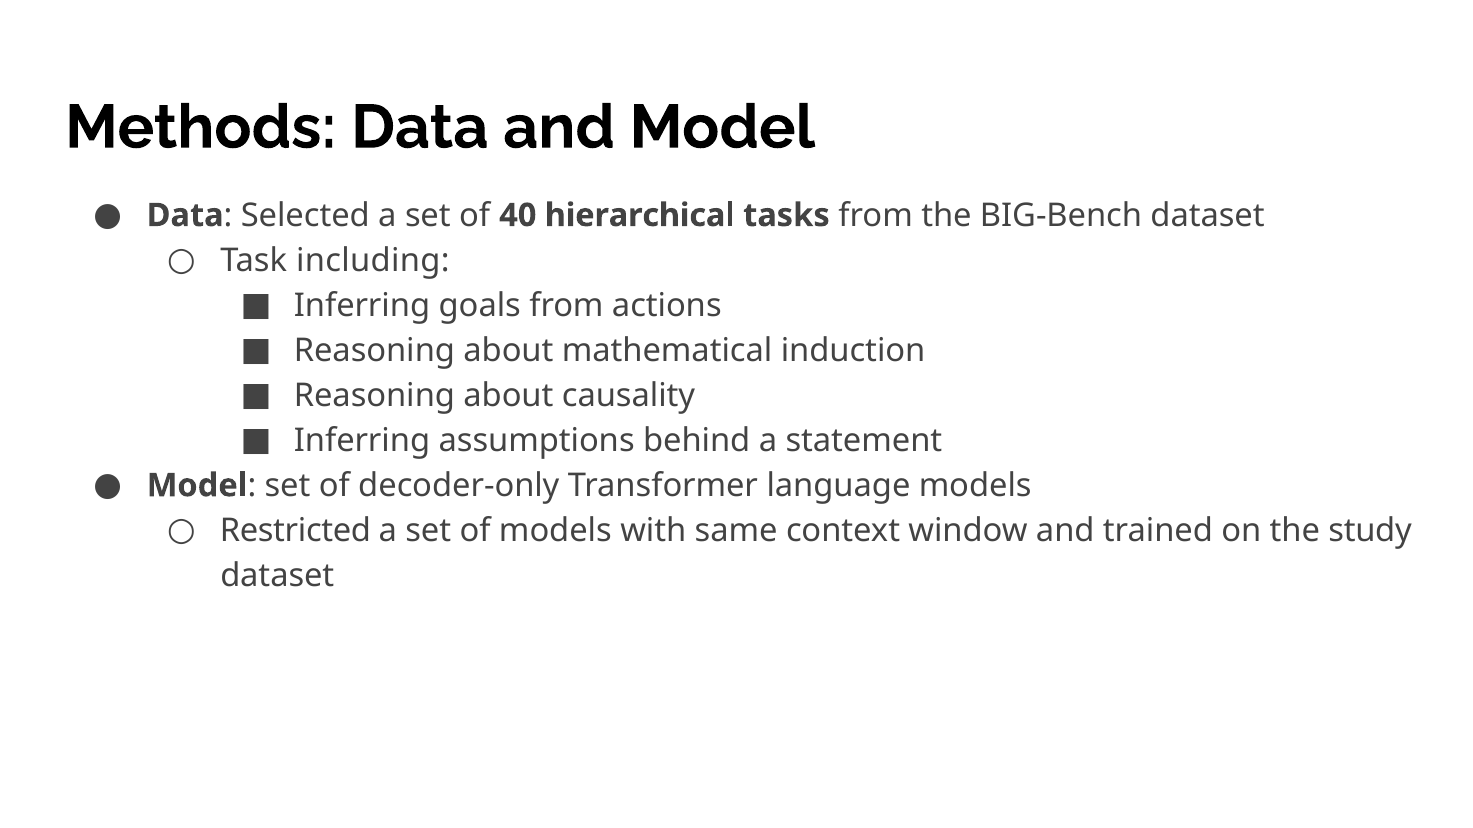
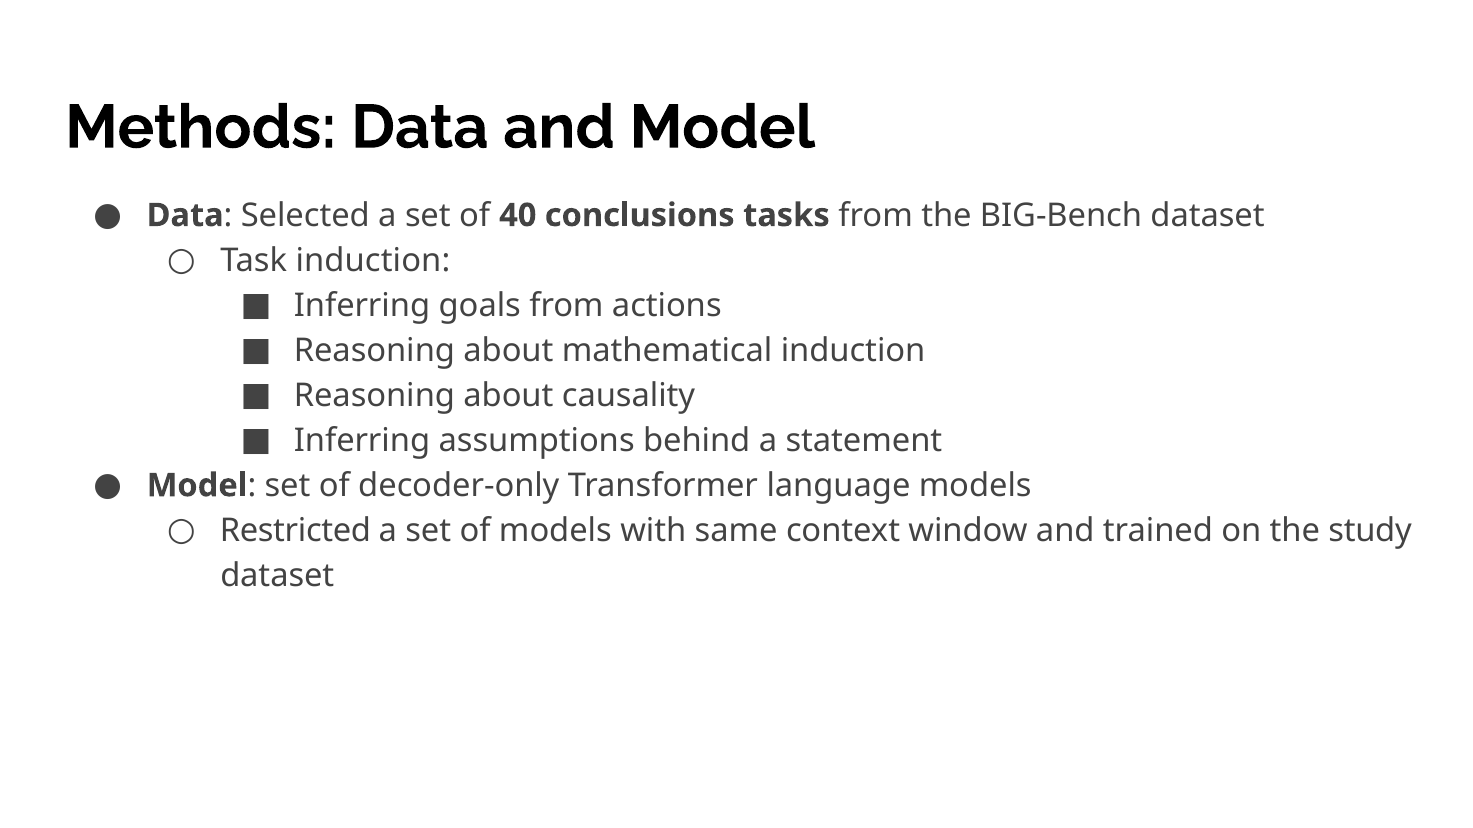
hierarchical: hierarchical -> conclusions
Task including: including -> induction
